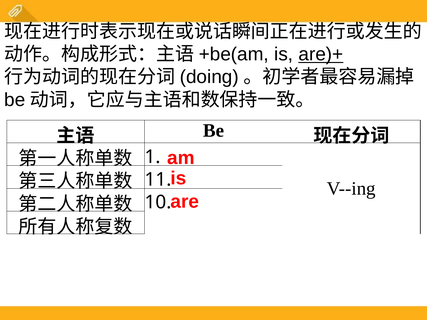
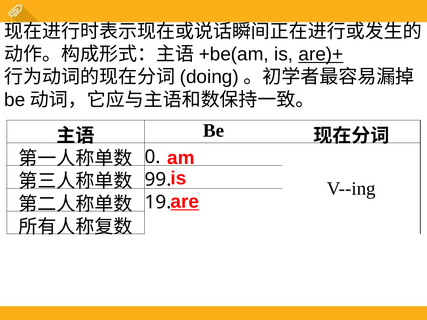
1: 1 -> 0
11: 11 -> 99
are underline: none -> present
10: 10 -> 19
